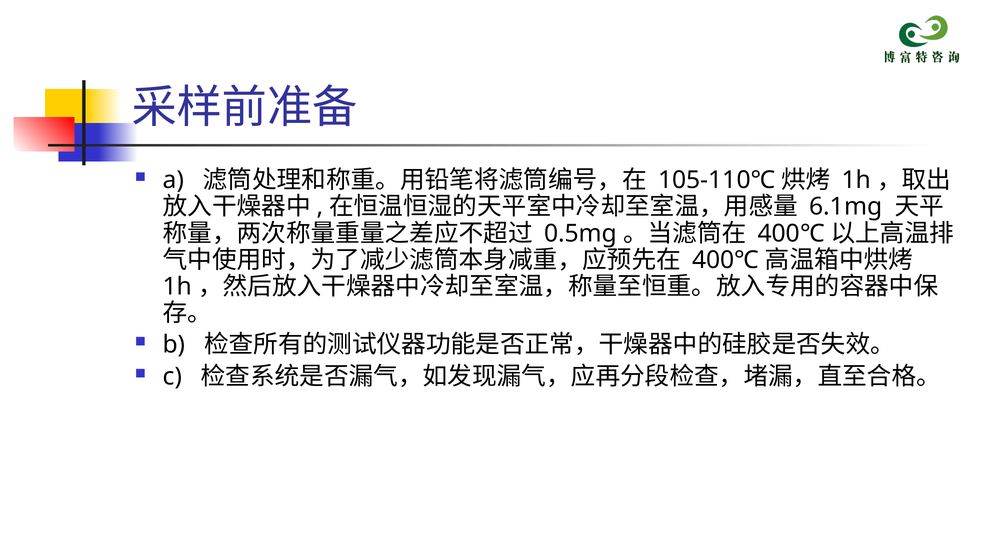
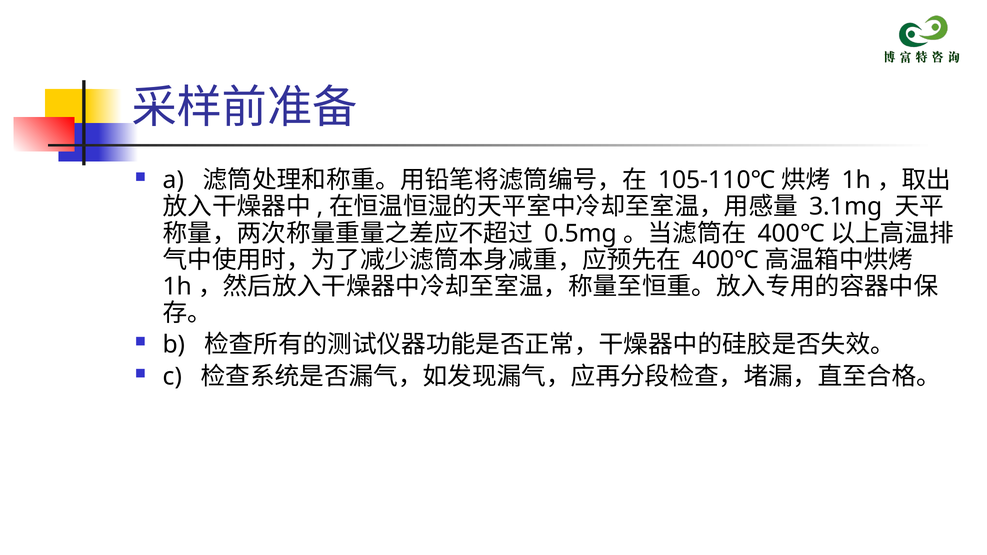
6.1mg: 6.1mg -> 3.1mg
